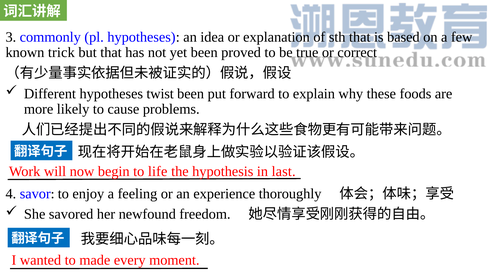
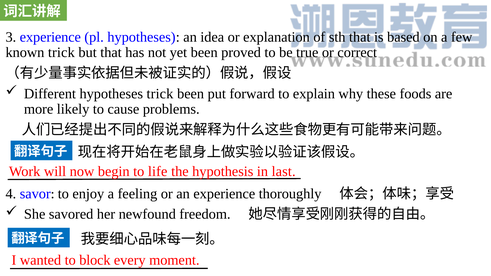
3 commonly: commonly -> experience
hypotheses twist: twist -> trick
made: made -> block
